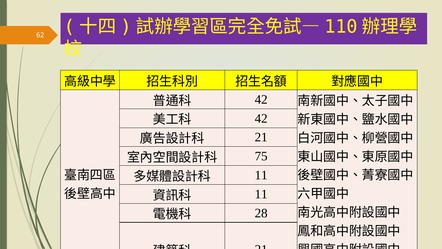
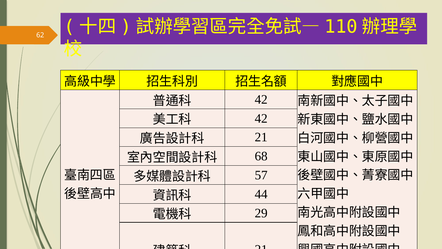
75: 75 -> 68
11 at (261, 175): 11 -> 57
11 at (261, 194): 11 -> 44
28: 28 -> 29
